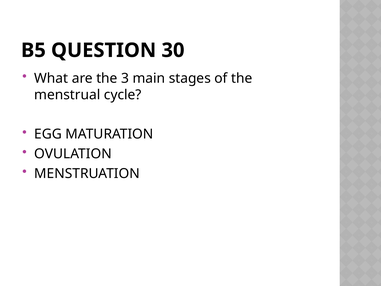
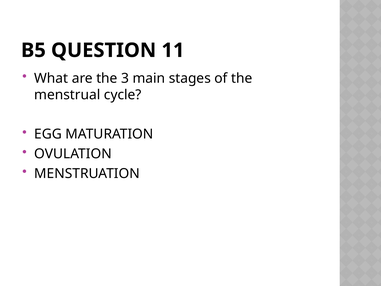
30: 30 -> 11
